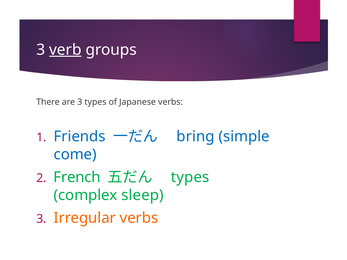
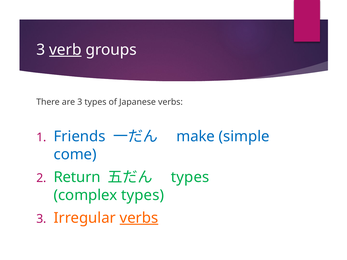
bring: bring -> make
French: French -> Return
complex sleep: sleep -> types
verbs at (139, 218) underline: none -> present
